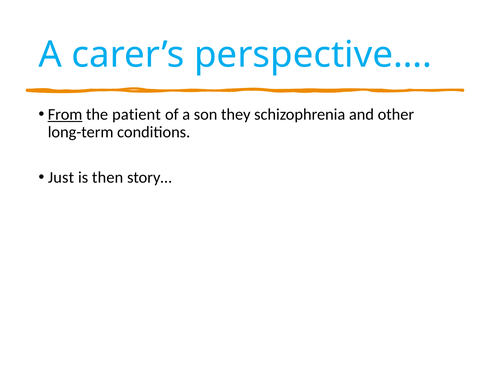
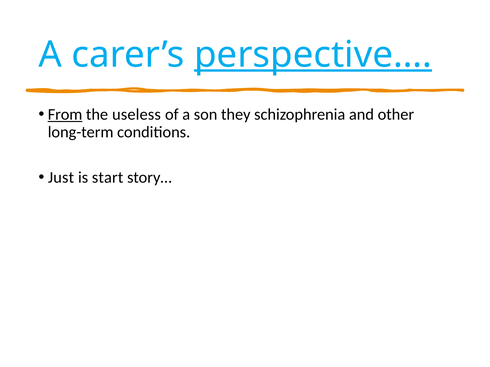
perspective… underline: none -> present
patient: patient -> useless
then: then -> start
